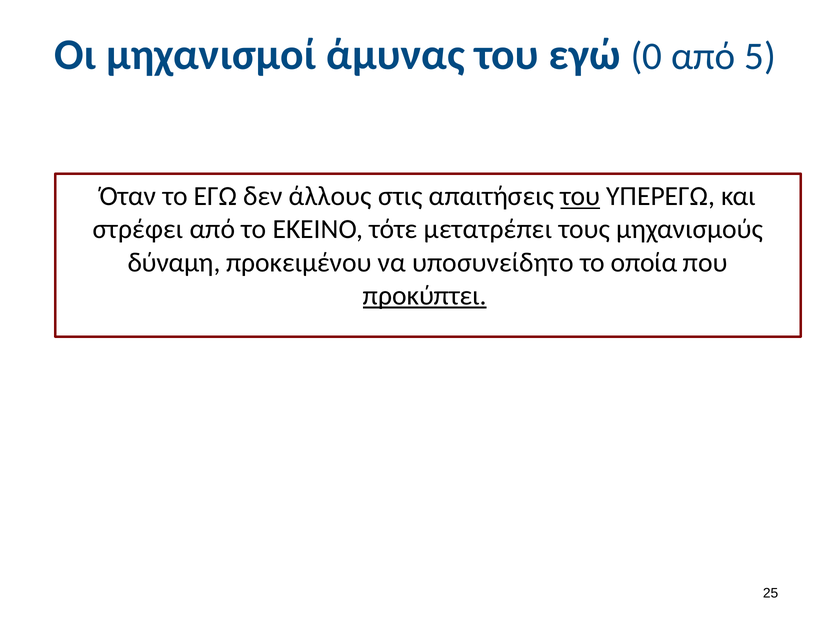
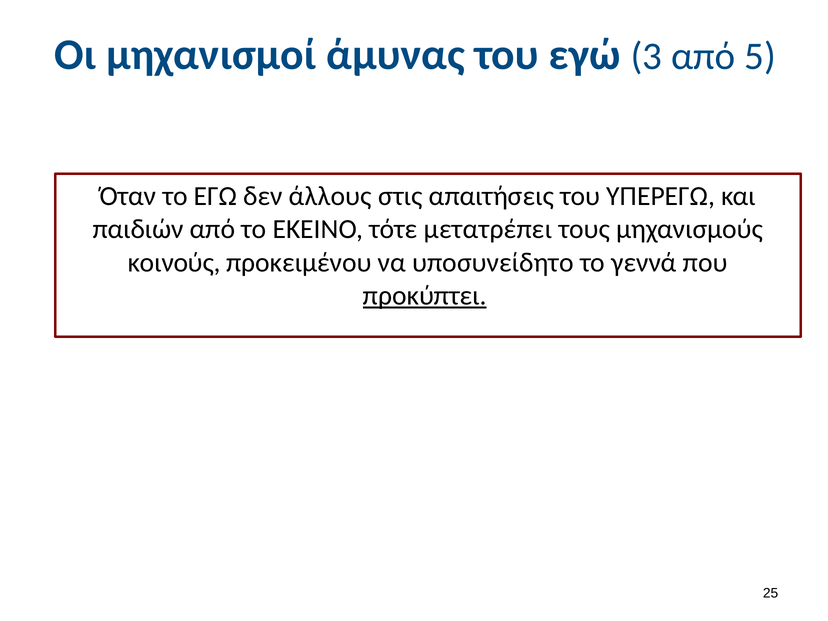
0: 0 -> 3
του at (580, 196) underline: present -> none
στρέφει: στρέφει -> παιδιών
δύναμη: δύναμη -> κοινούς
οποία: οποία -> γεννά
